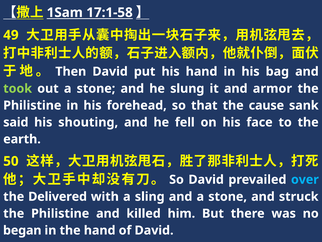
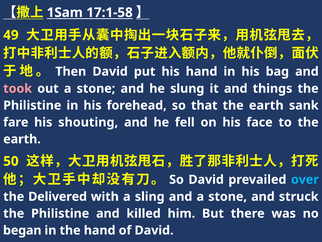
took colour: light green -> pink
armor: armor -> things
that the cause: cause -> earth
said: said -> fare
